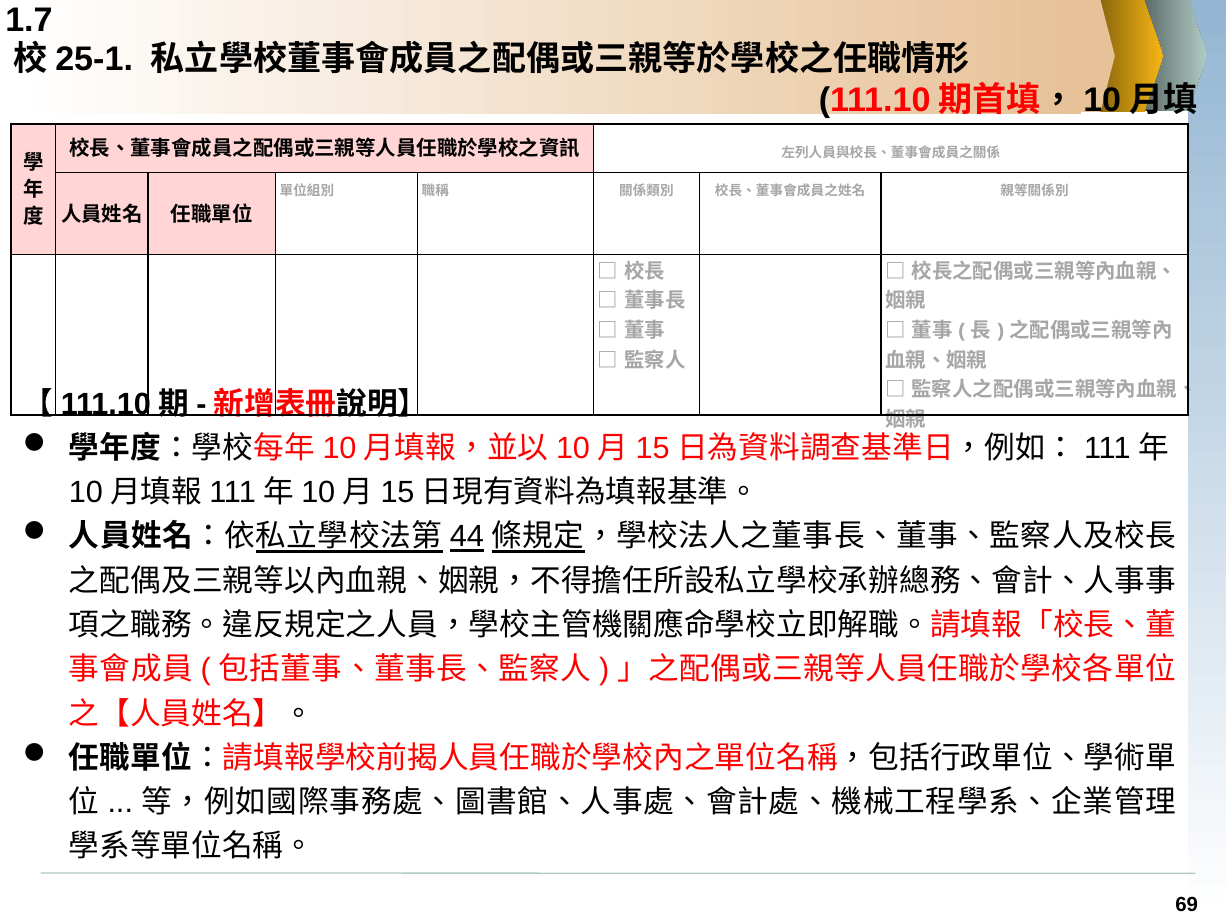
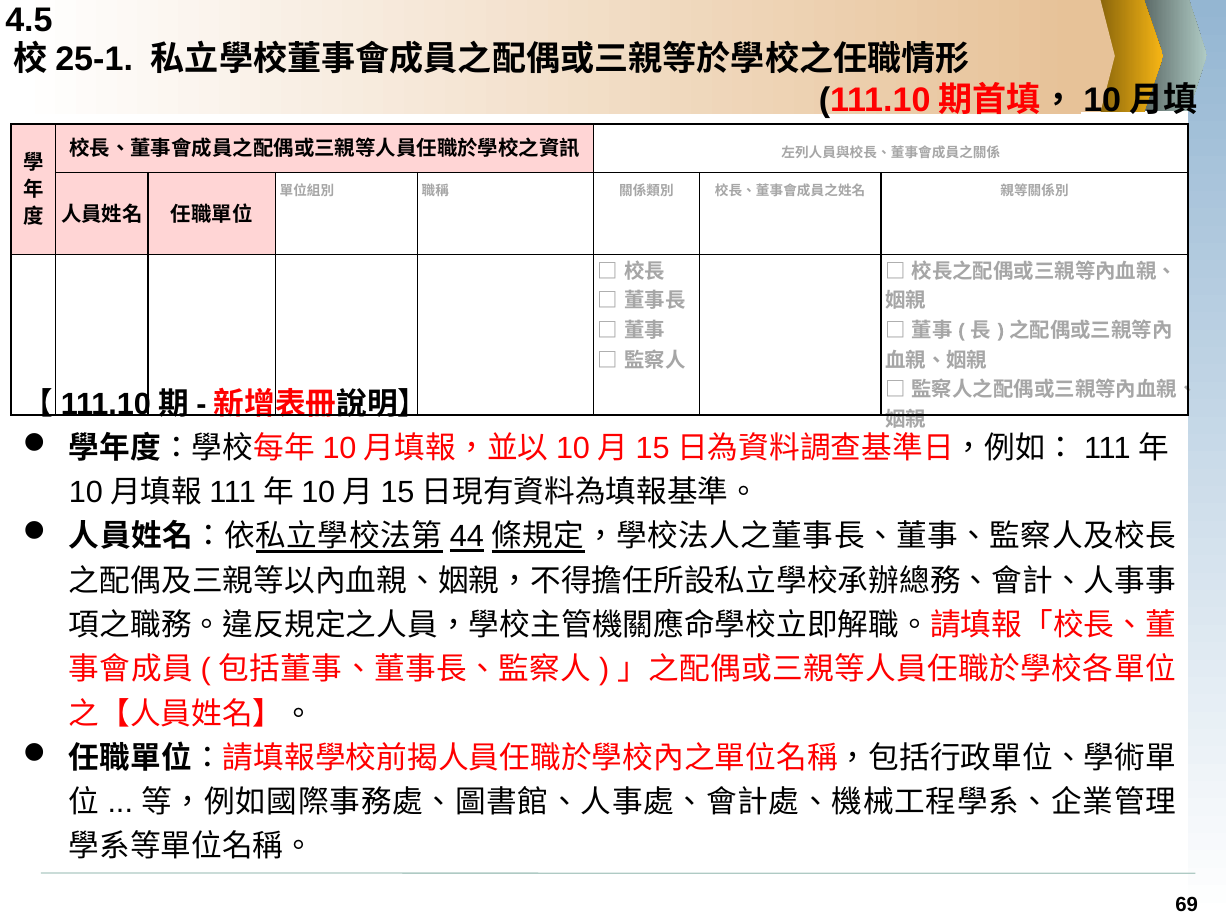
1.7: 1.7 -> 4.5
